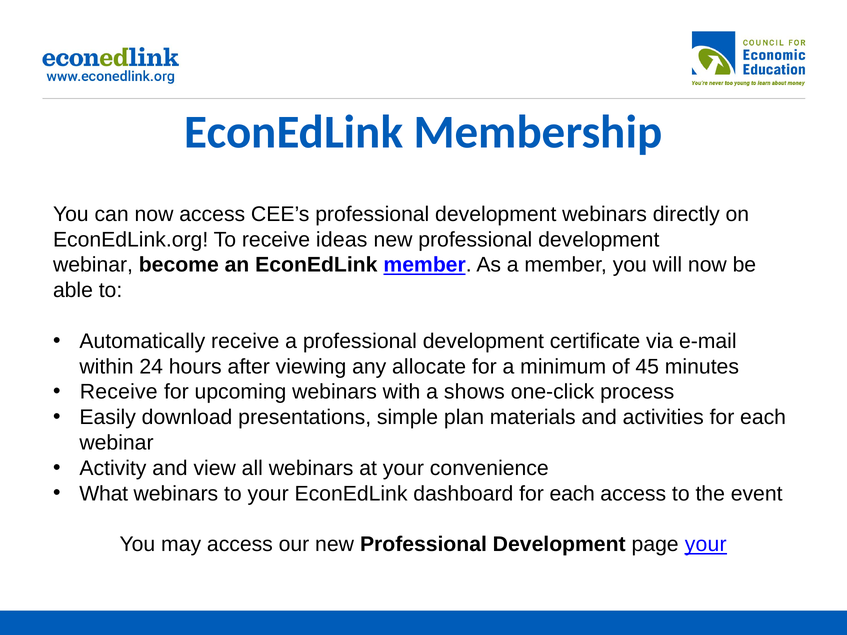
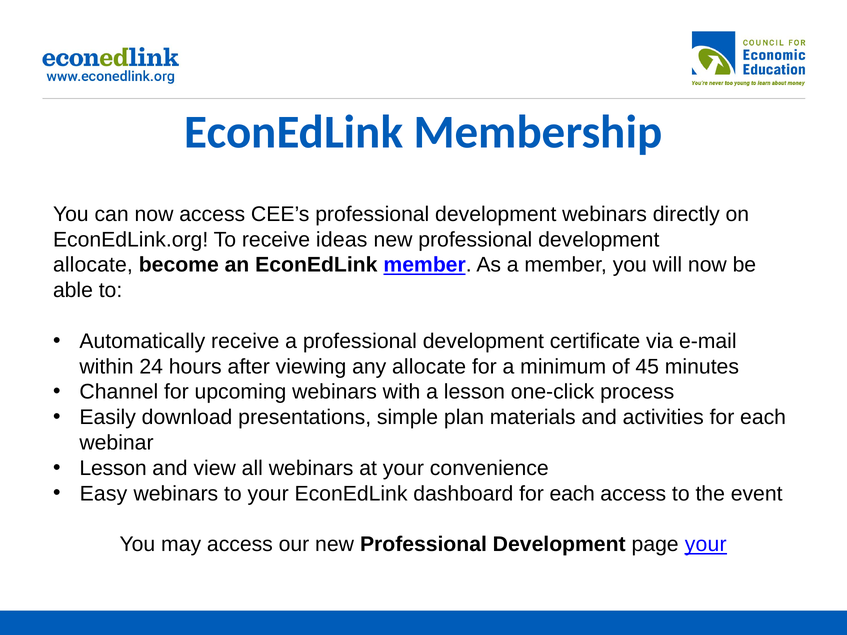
webinar at (93, 265): webinar -> allocate
Receive at (119, 392): Receive -> Channel
a shows: shows -> lesson
Activity at (113, 468): Activity -> Lesson
What: What -> Easy
